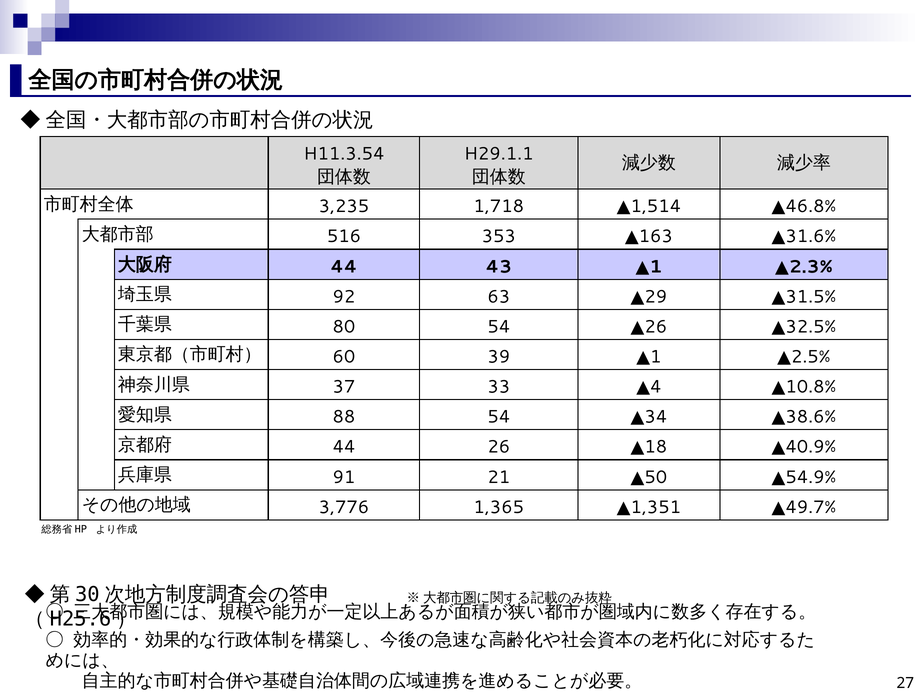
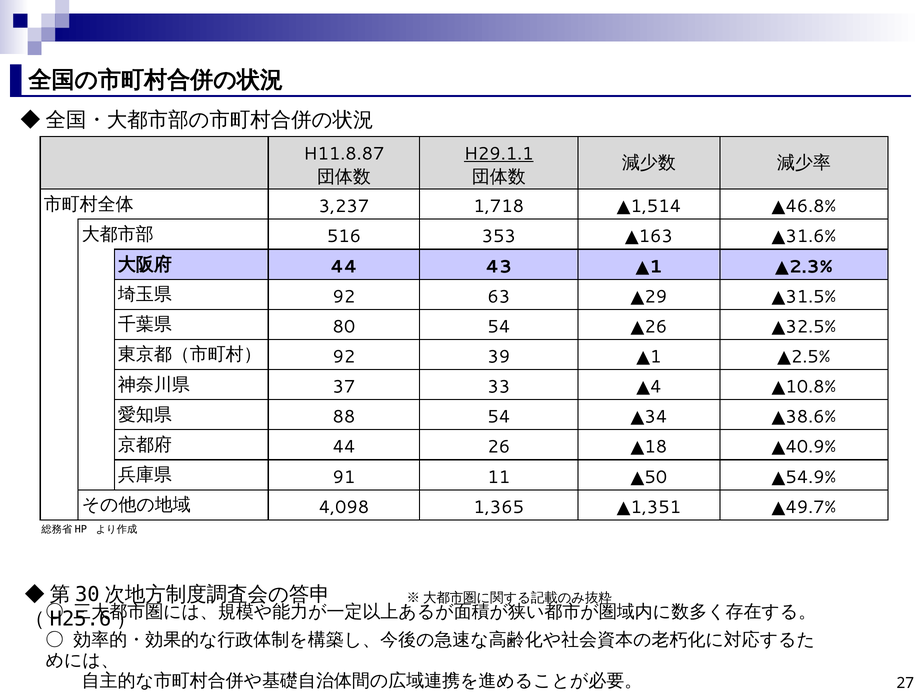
H11.3.54: H11.3.54 -> H11.8.87
H29.1.1 underline: none -> present
3,235: 3,235 -> 3,237
60 at (344, 357): 60 -> 92
21: 21 -> 11
3,776: 3,776 -> 4,098
